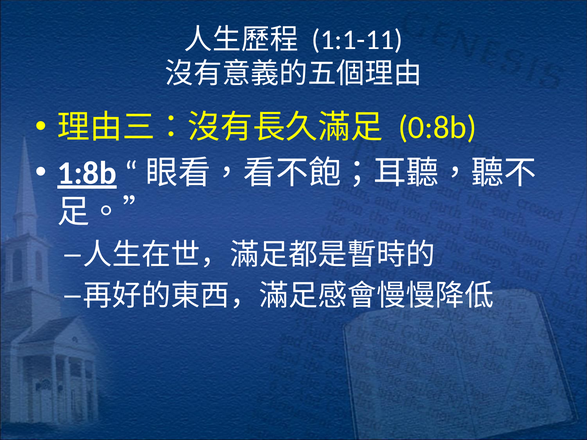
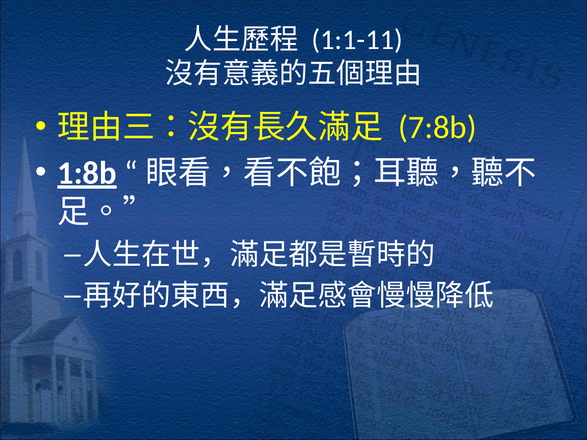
0:8b: 0:8b -> 7:8b
